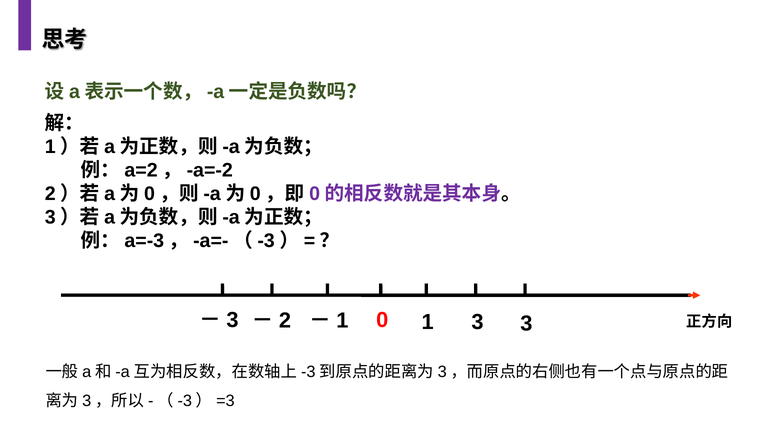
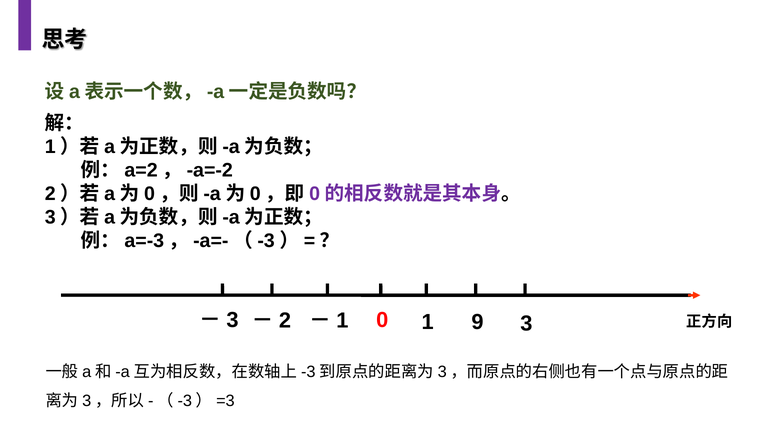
1 3: 3 -> 9
